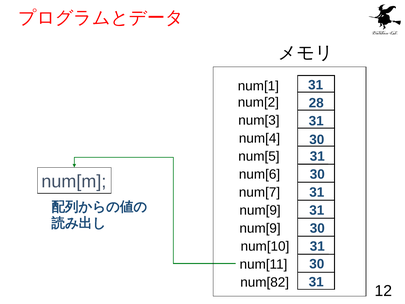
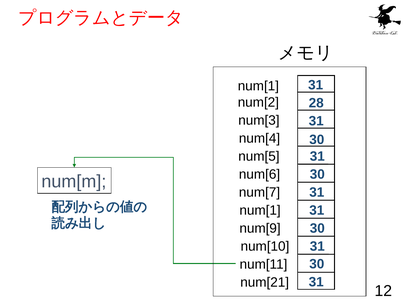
num[9 at (260, 210): num[9 -> num[1
num[82: num[82 -> num[21
